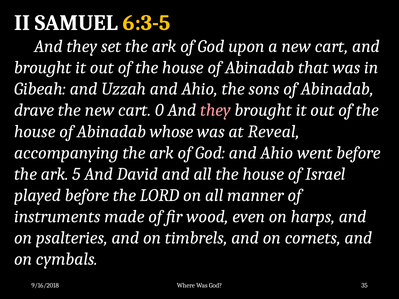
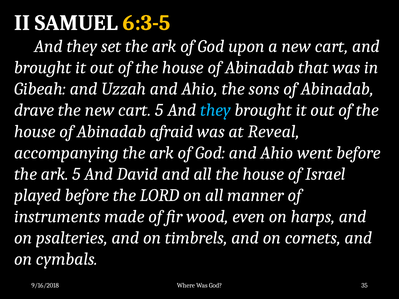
cart 0: 0 -> 5
they at (215, 110) colour: pink -> light blue
whose: whose -> afraid
